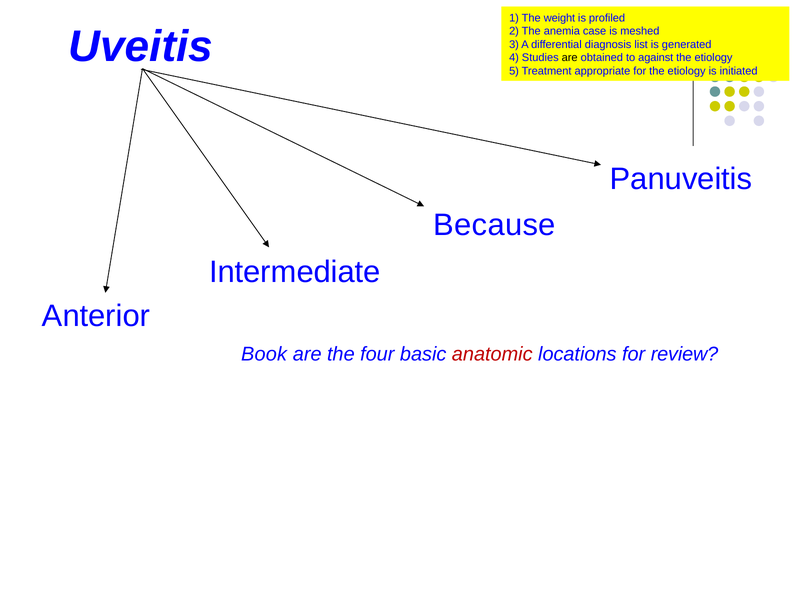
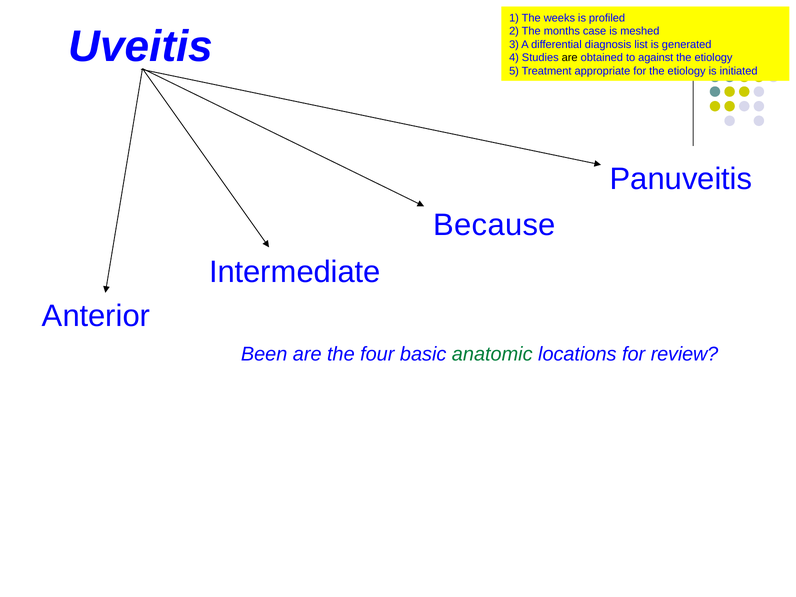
weight: weight -> weeks
anemia: anemia -> months
Book: Book -> Been
anatomic colour: red -> green
